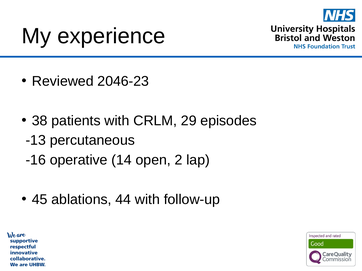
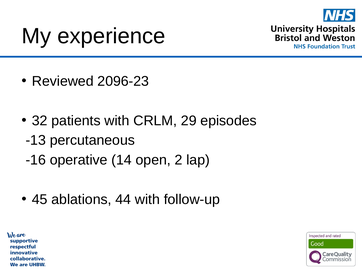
2046-23: 2046-23 -> 2096-23
38: 38 -> 32
